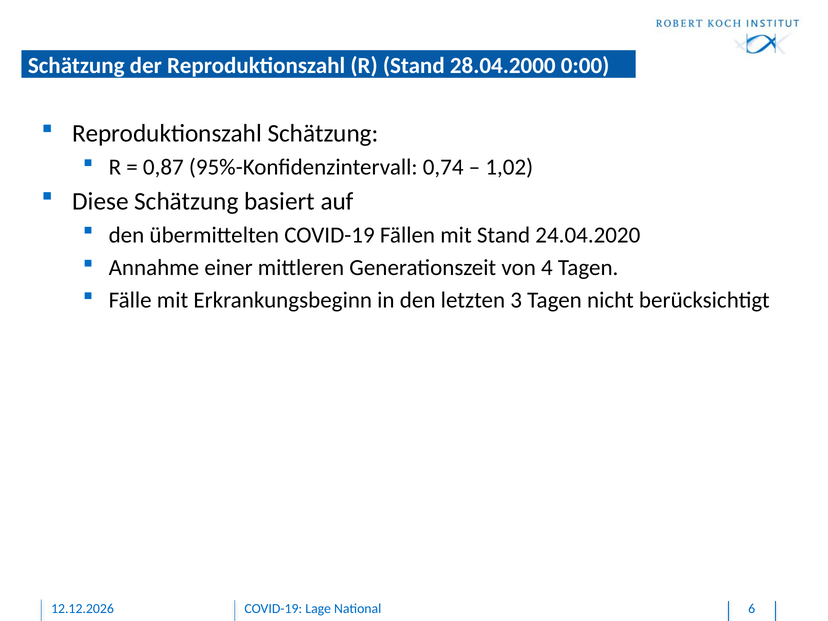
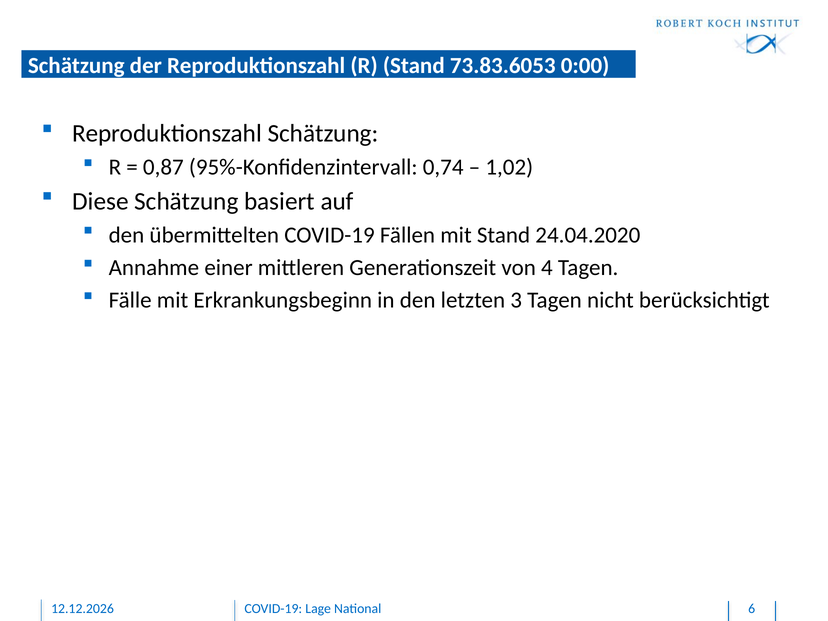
28.04.2000: 28.04.2000 -> 73.83.6053
